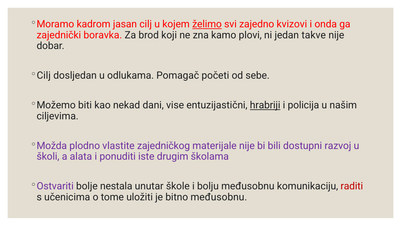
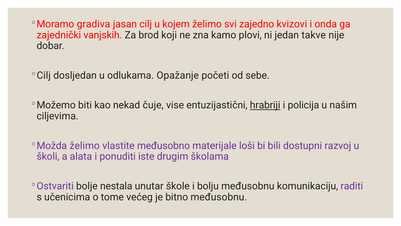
kadrom: kadrom -> gradiva
želimo at (207, 24) underline: present -> none
boravka: boravka -> vanjskih
Pomagač: Pomagač -> Opažanje
dani: dani -> čuje
Možda plodno: plodno -> želimo
zajedničkog: zajedničkog -> međusobno
materijale nije: nije -> loši
raditi colour: red -> purple
uložiti: uložiti -> većeg
